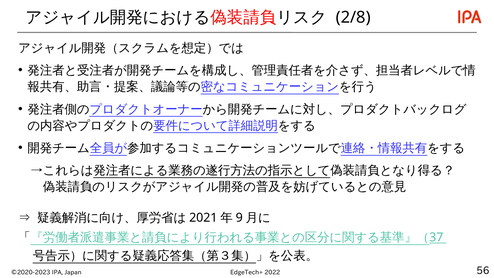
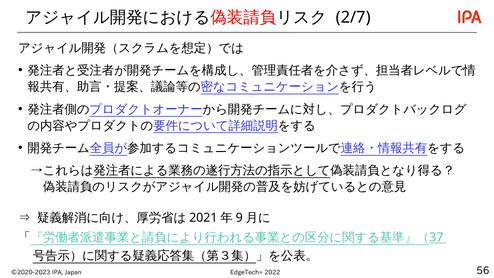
2/8: 2/8 -> 2/7
